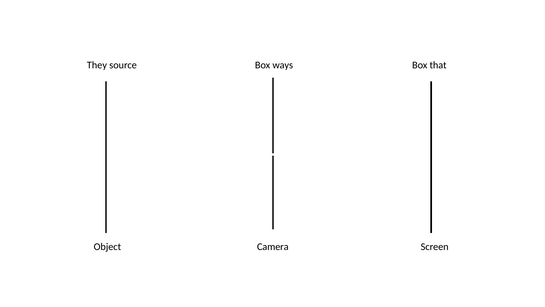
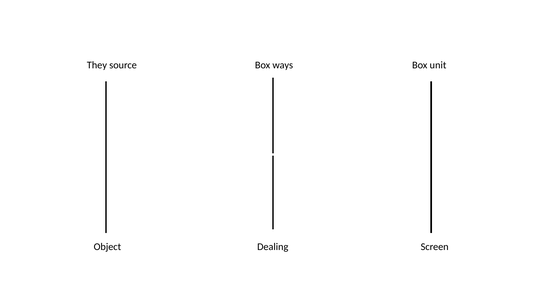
that: that -> unit
Camera: Camera -> Dealing
